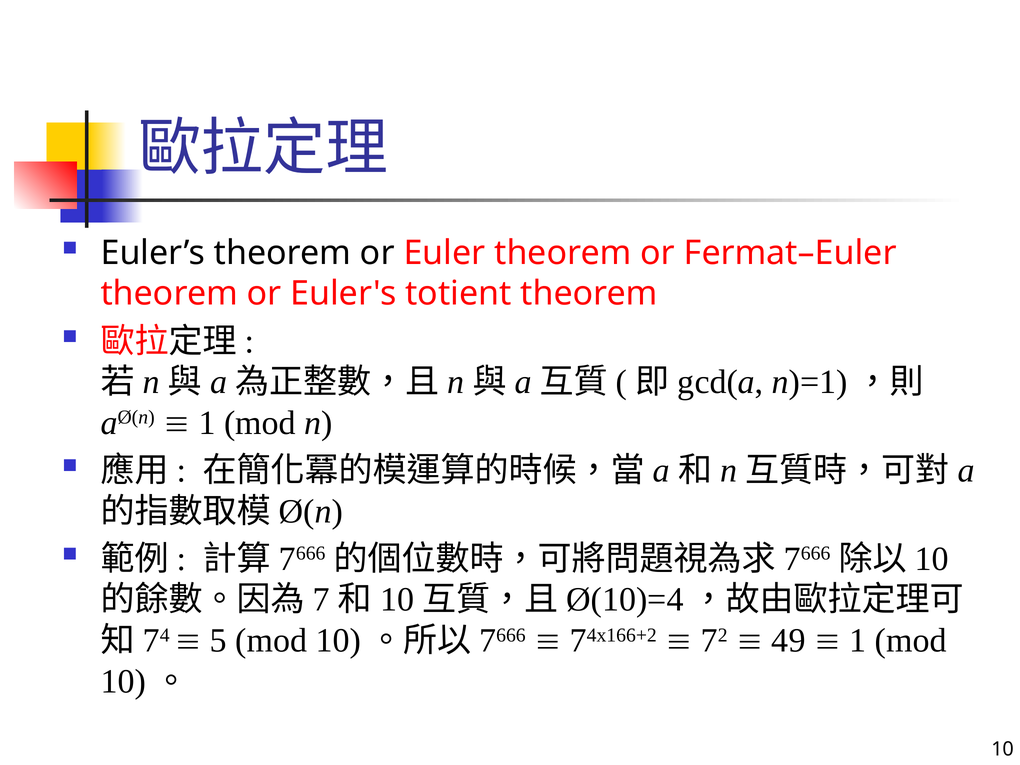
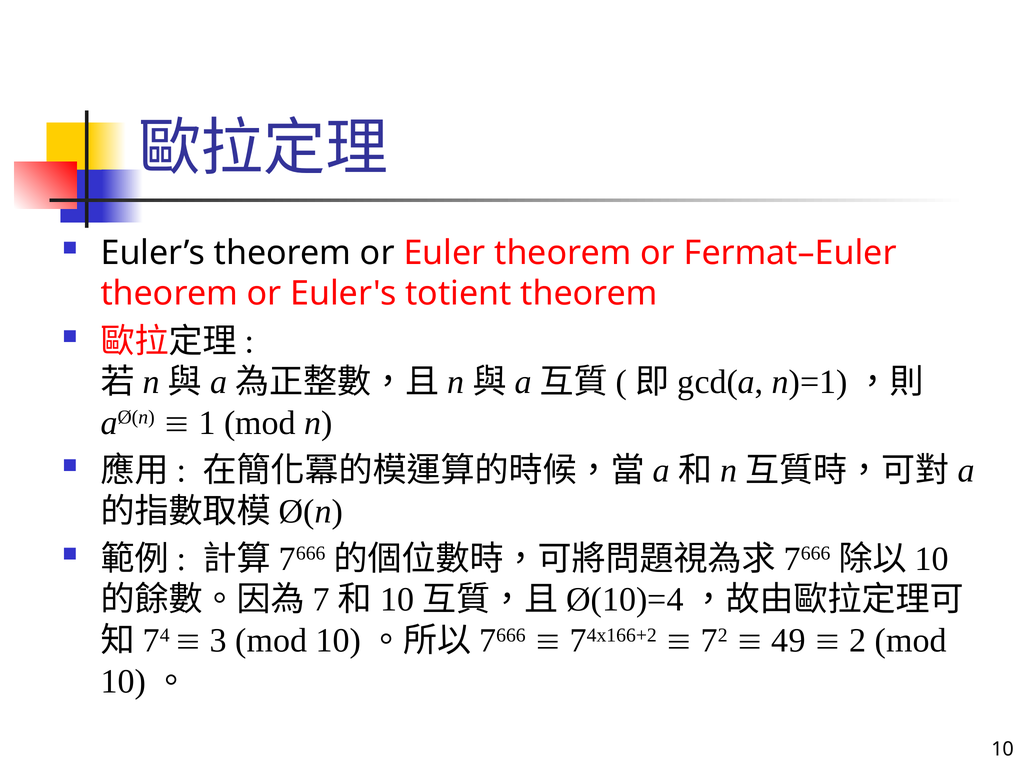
5: 5 -> 3
1 at (858, 641): 1 -> 2
